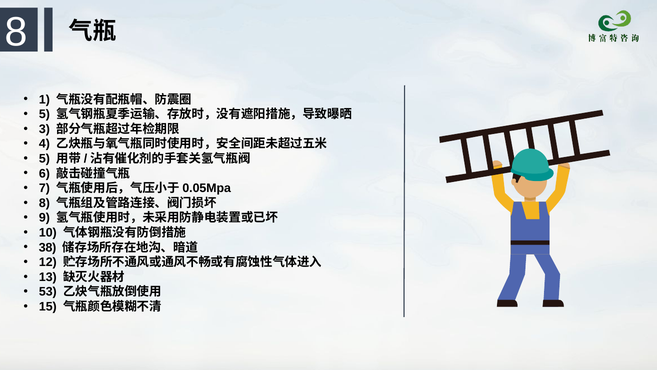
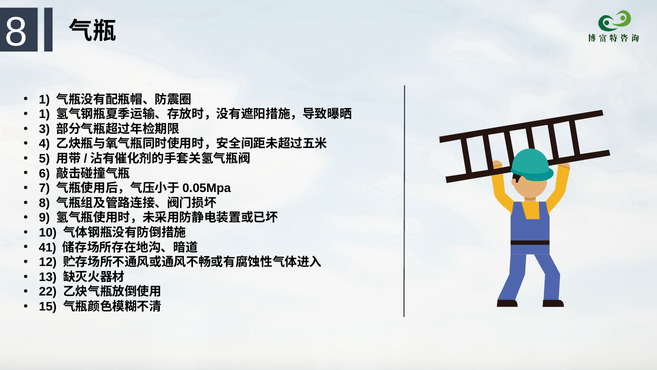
5 at (44, 114): 5 -> 1
38: 38 -> 41
53: 53 -> 22
